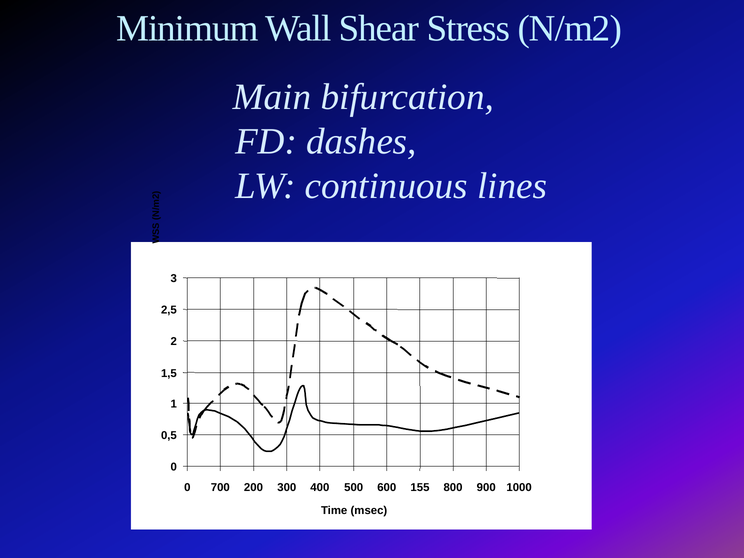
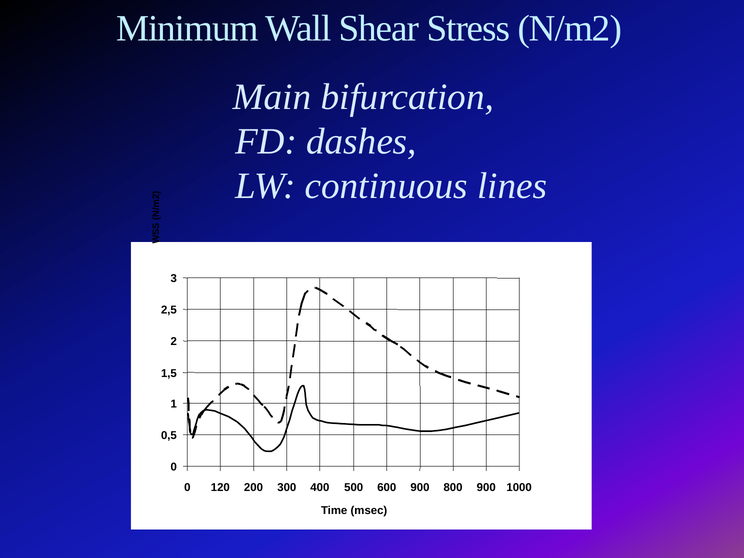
700: 700 -> 120
600 155: 155 -> 900
